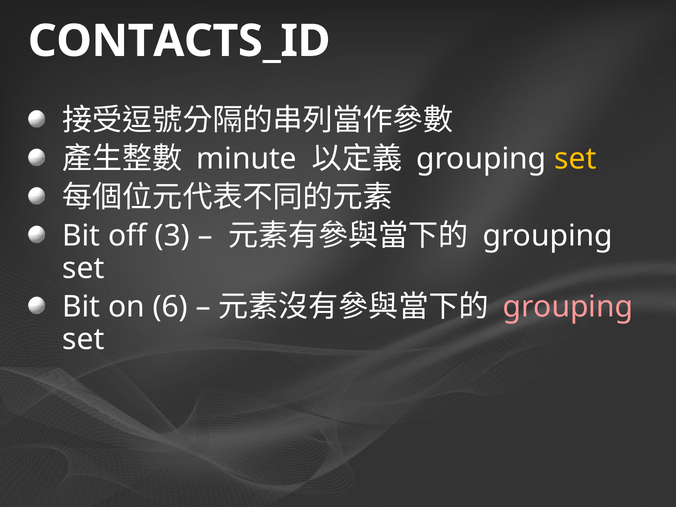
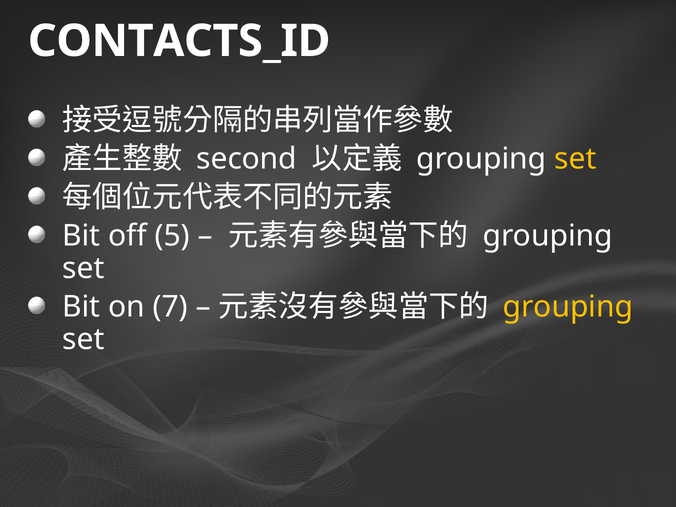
minute: minute -> second
3: 3 -> 5
6: 6 -> 7
grouping at (568, 307) colour: pink -> yellow
